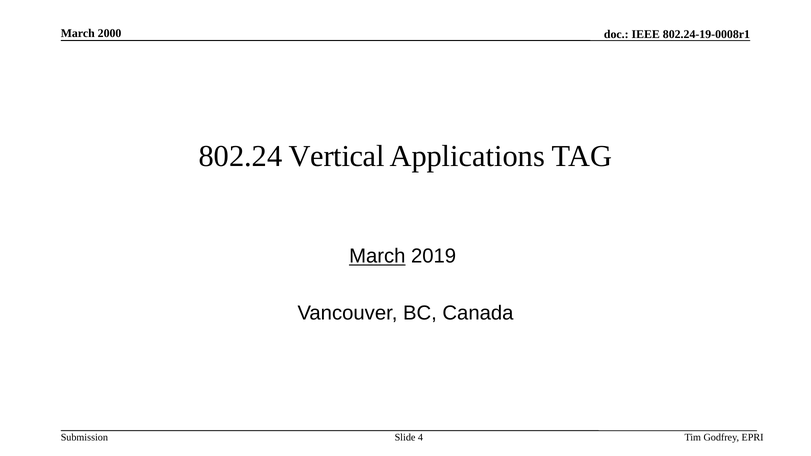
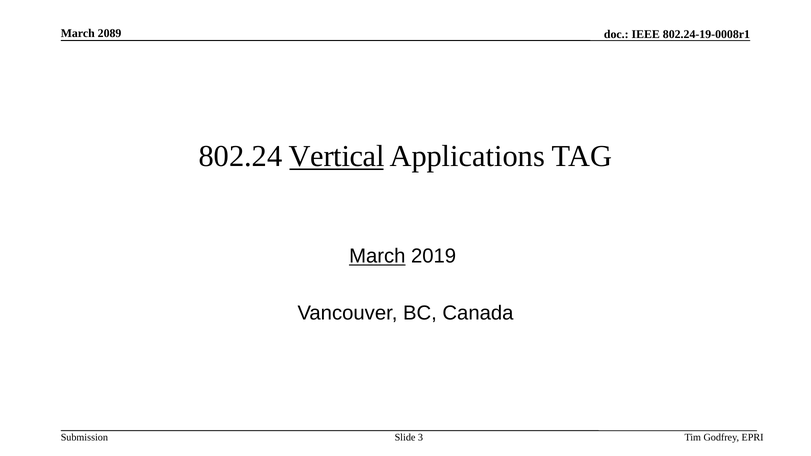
2000: 2000 -> 2089
Vertical underline: none -> present
4: 4 -> 3
